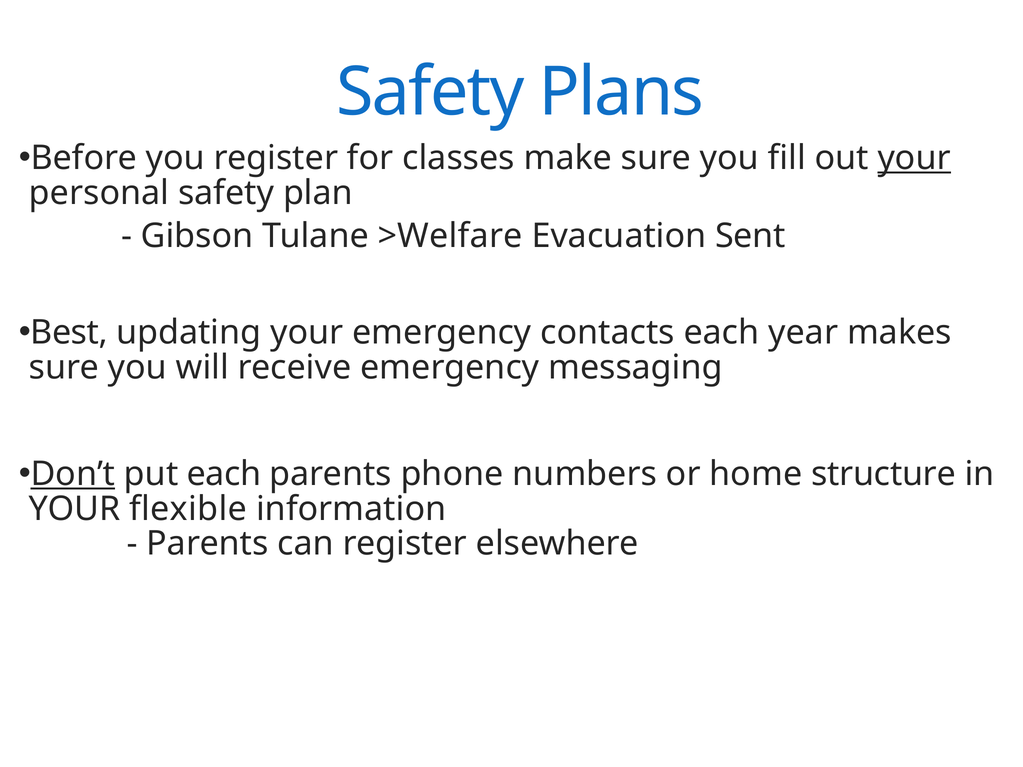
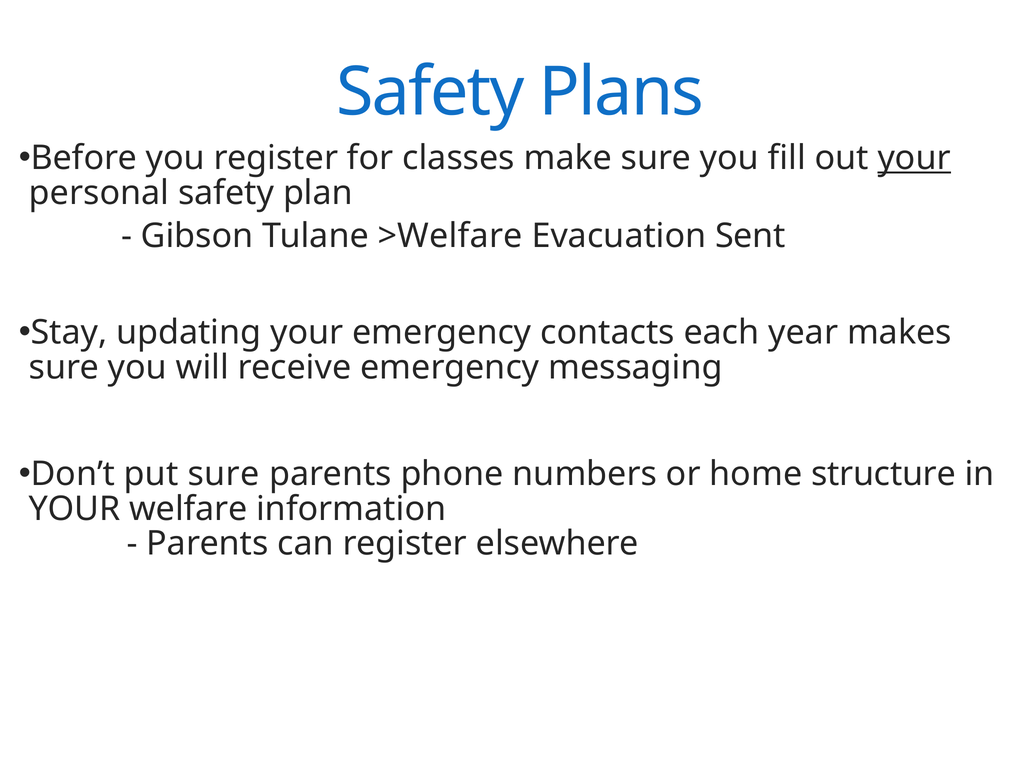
Best: Best -> Stay
Don’t underline: present -> none
put each: each -> sure
flexible: flexible -> welfare
